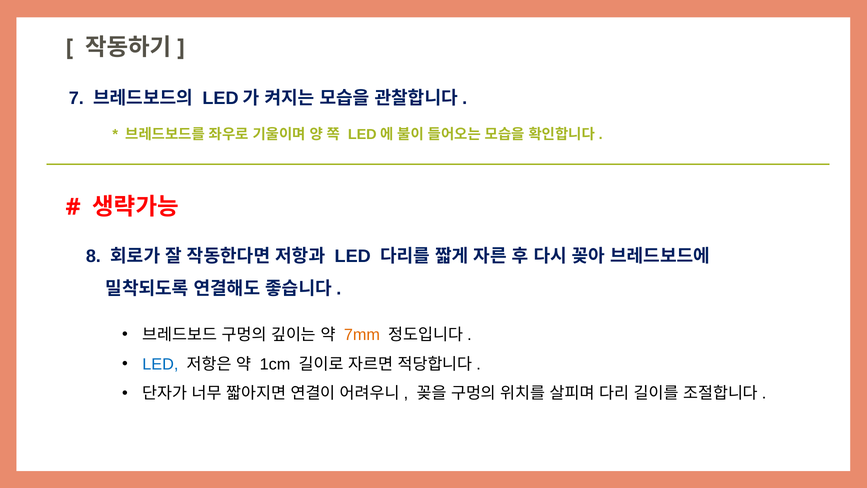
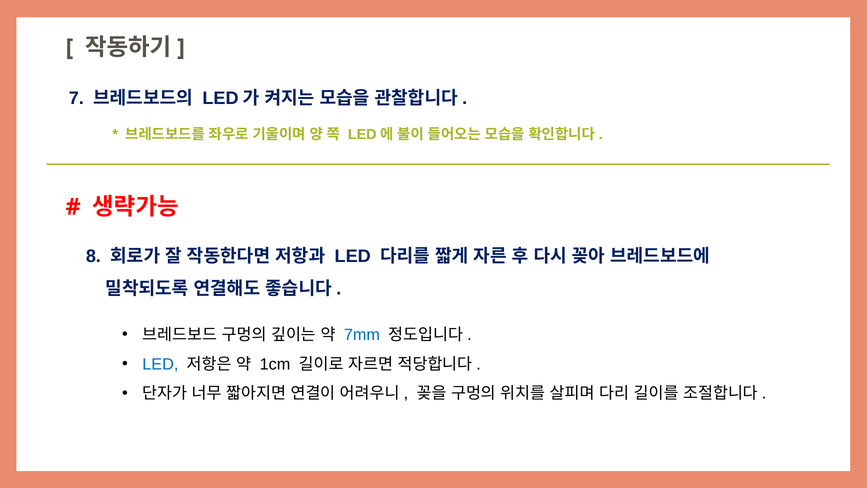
7mm colour: orange -> blue
